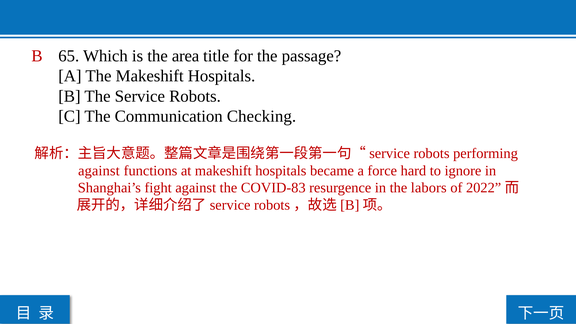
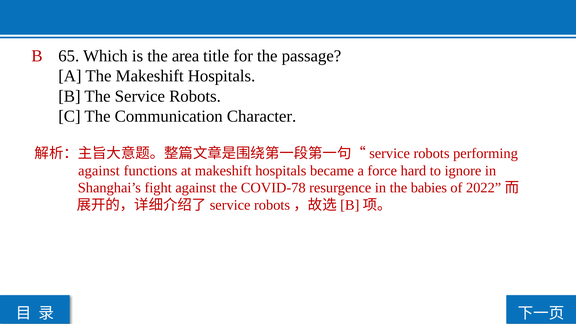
Checking: Checking -> Character
COVID-83: COVID-83 -> COVID-78
labors: labors -> babies
